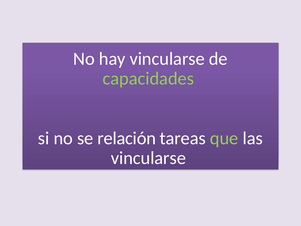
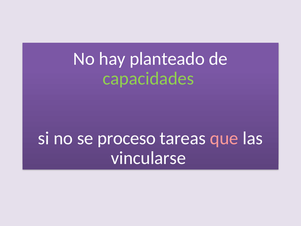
hay vincularse: vincularse -> planteado
relación: relación -> proceso
que colour: light green -> pink
